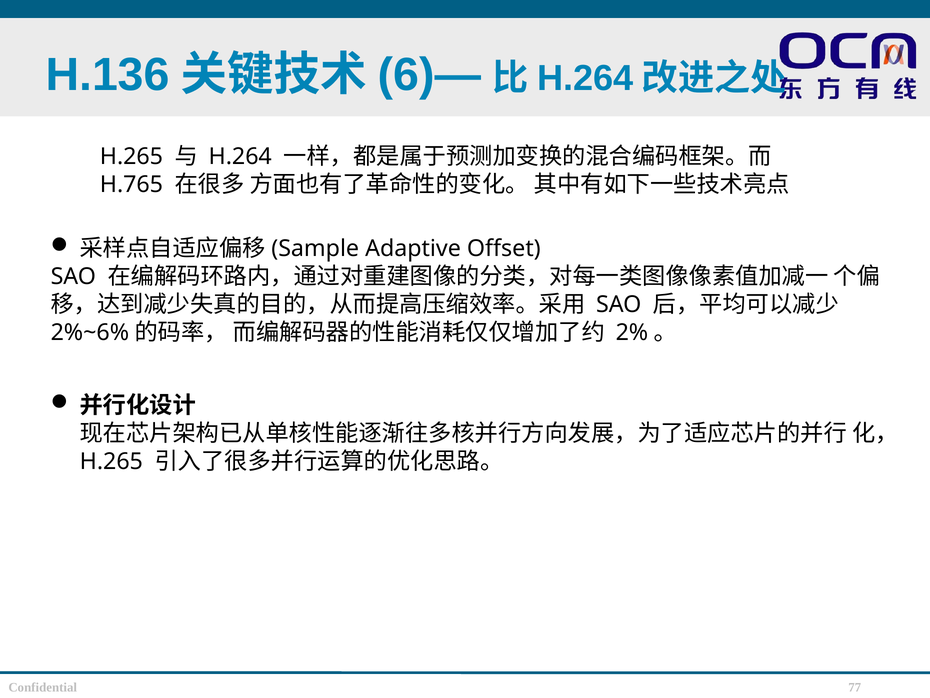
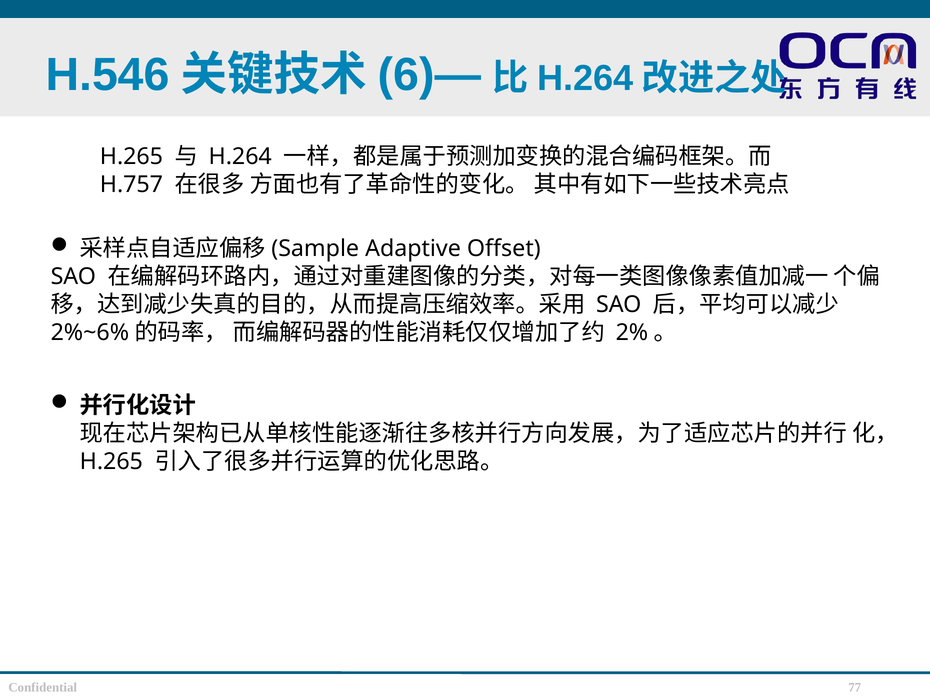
H.136: H.136 -> H.546
H.765: H.765 -> H.757
